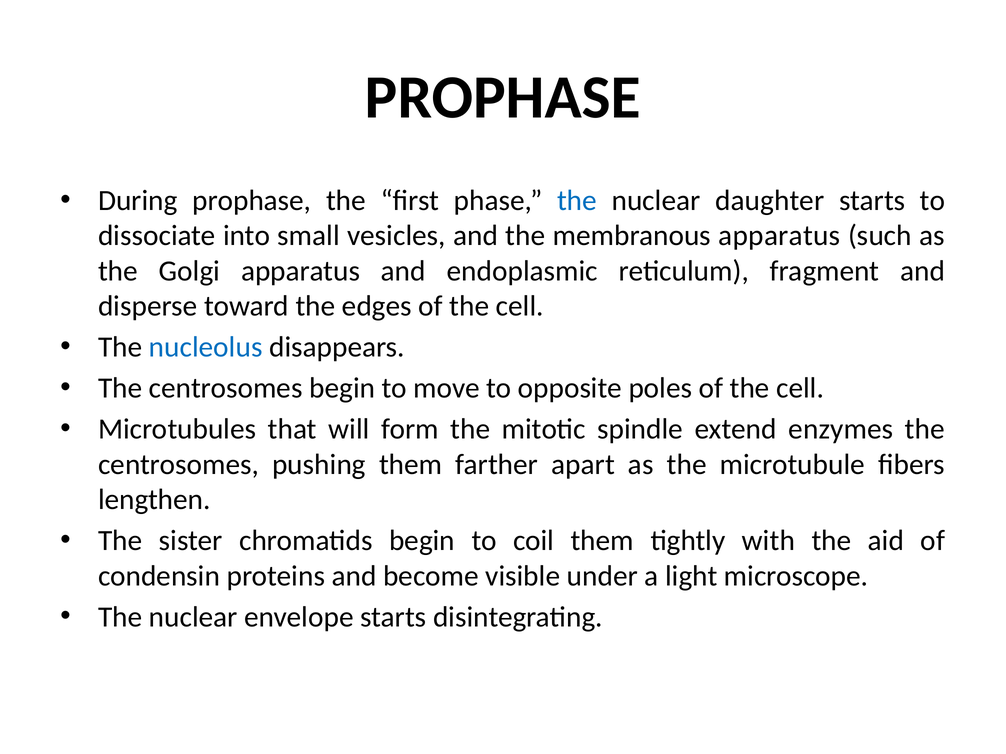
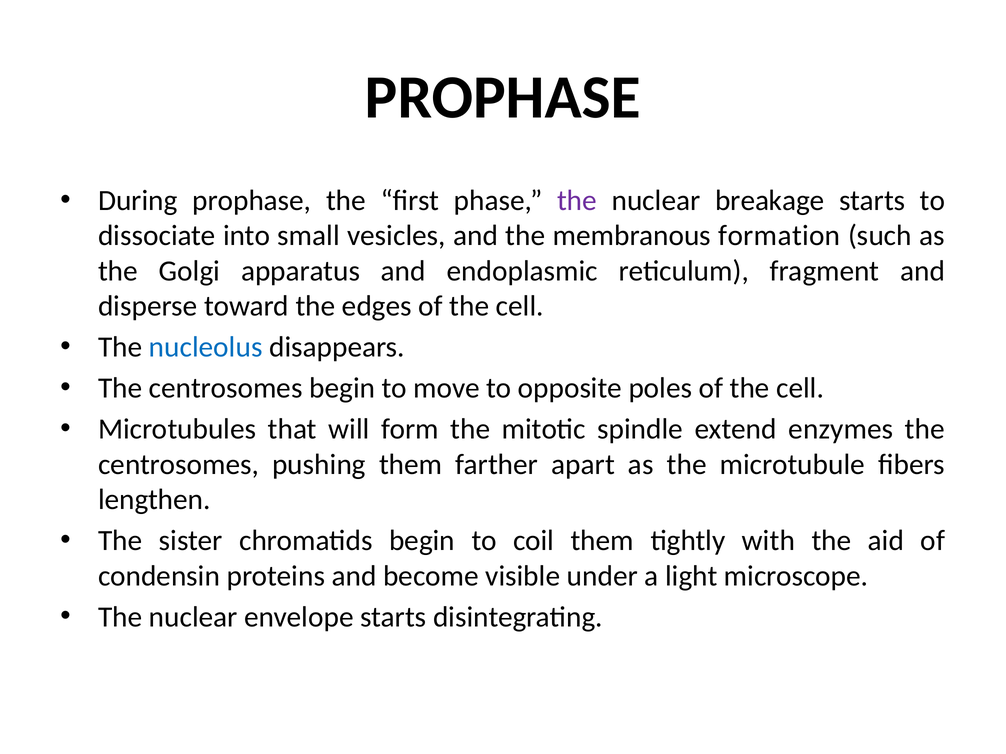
the at (577, 201) colour: blue -> purple
daughter: daughter -> breakage
membranous apparatus: apparatus -> formation
